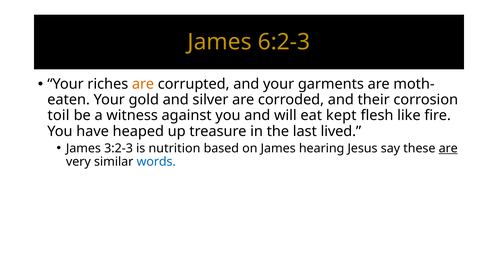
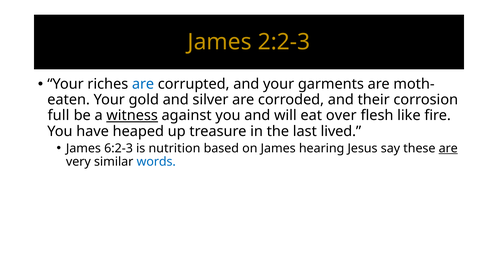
6:2-3: 6:2-3 -> 2:2-3
are at (143, 84) colour: orange -> blue
toil: toil -> full
witness underline: none -> present
kept: kept -> over
3:2-3: 3:2-3 -> 6:2-3
